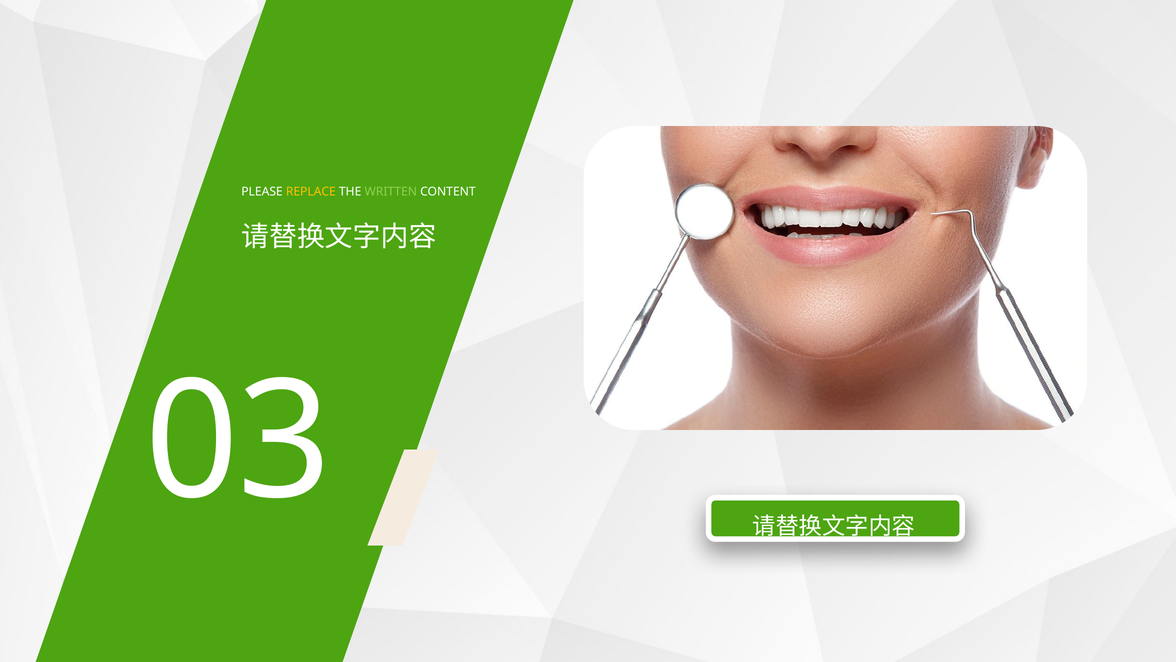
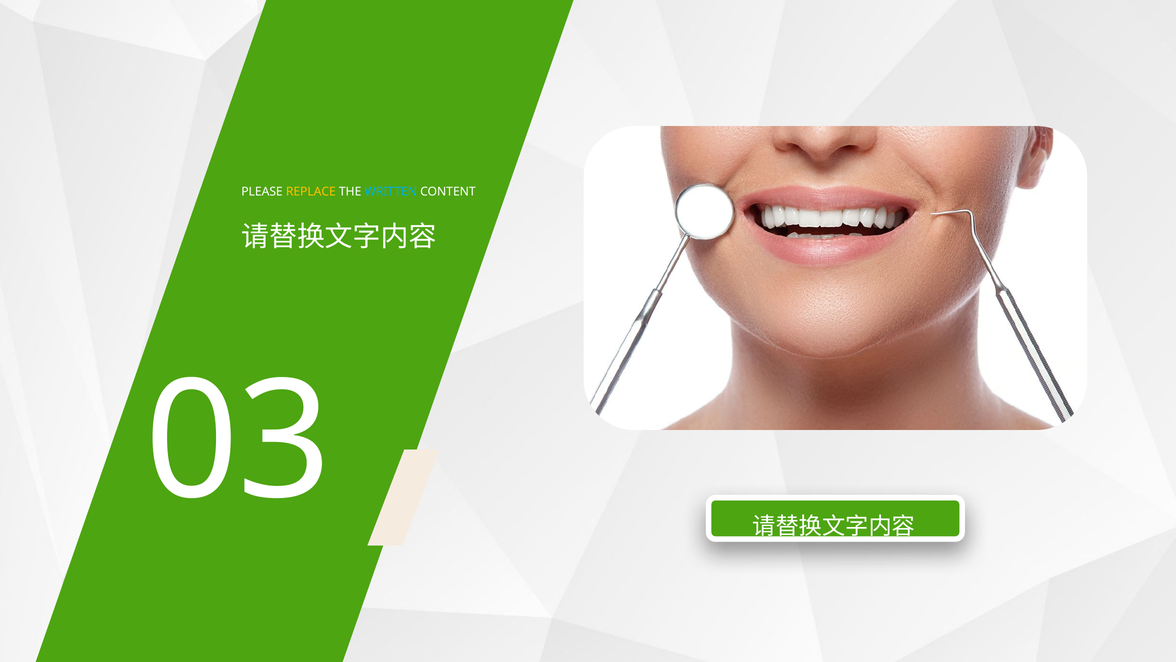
WRITTEN colour: light green -> light blue
